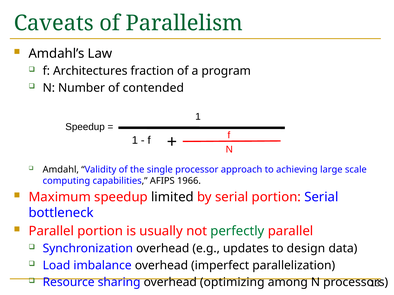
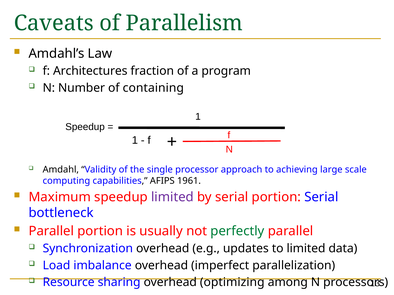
contended: contended -> containing
1966: 1966 -> 1961
limited at (172, 197) colour: black -> purple
to design: design -> limited
